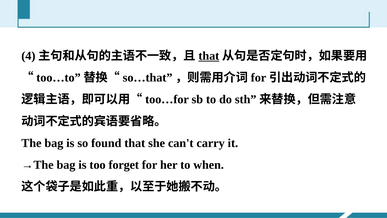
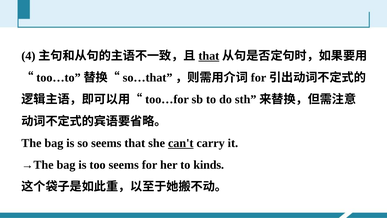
so found: found -> seems
can't underline: none -> present
too forget: forget -> seems
when: when -> kinds
